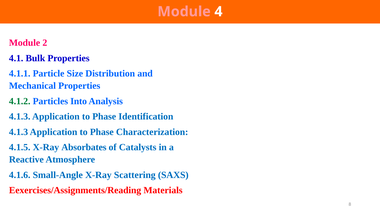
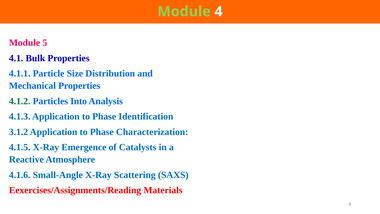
Module at (184, 12) colour: pink -> light green
2: 2 -> 5
4.1.3 at (19, 132): 4.1.3 -> 3.1.2
Absorbates: Absorbates -> Emergence
